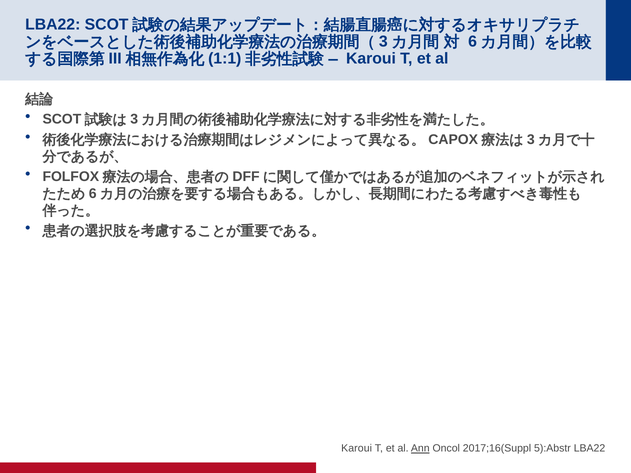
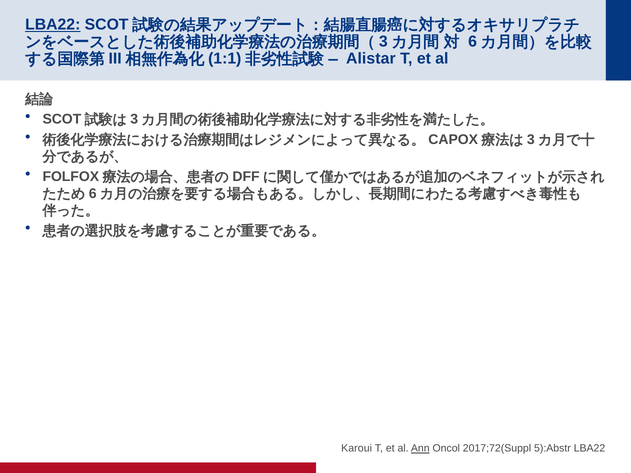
LBA22 at (53, 25) underline: none -> present
Karoui at (371, 59): Karoui -> Alistar
2017;16(Suppl: 2017;16(Suppl -> 2017;72(Suppl
